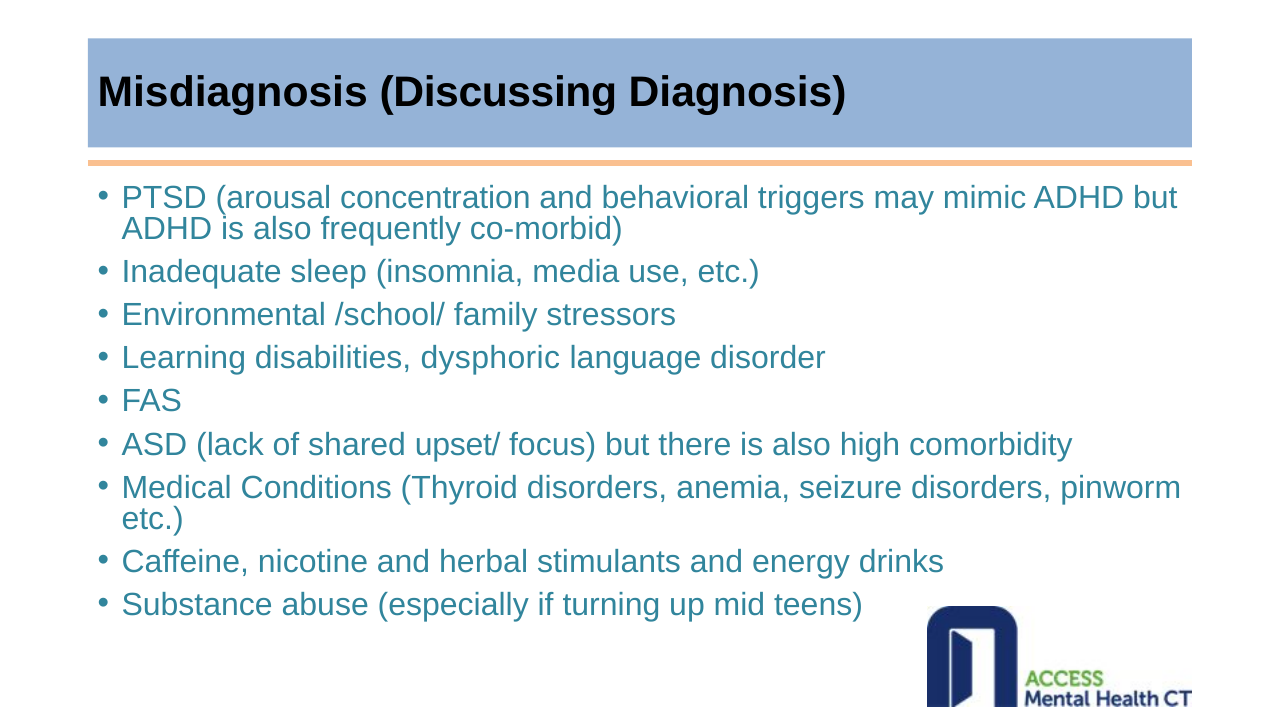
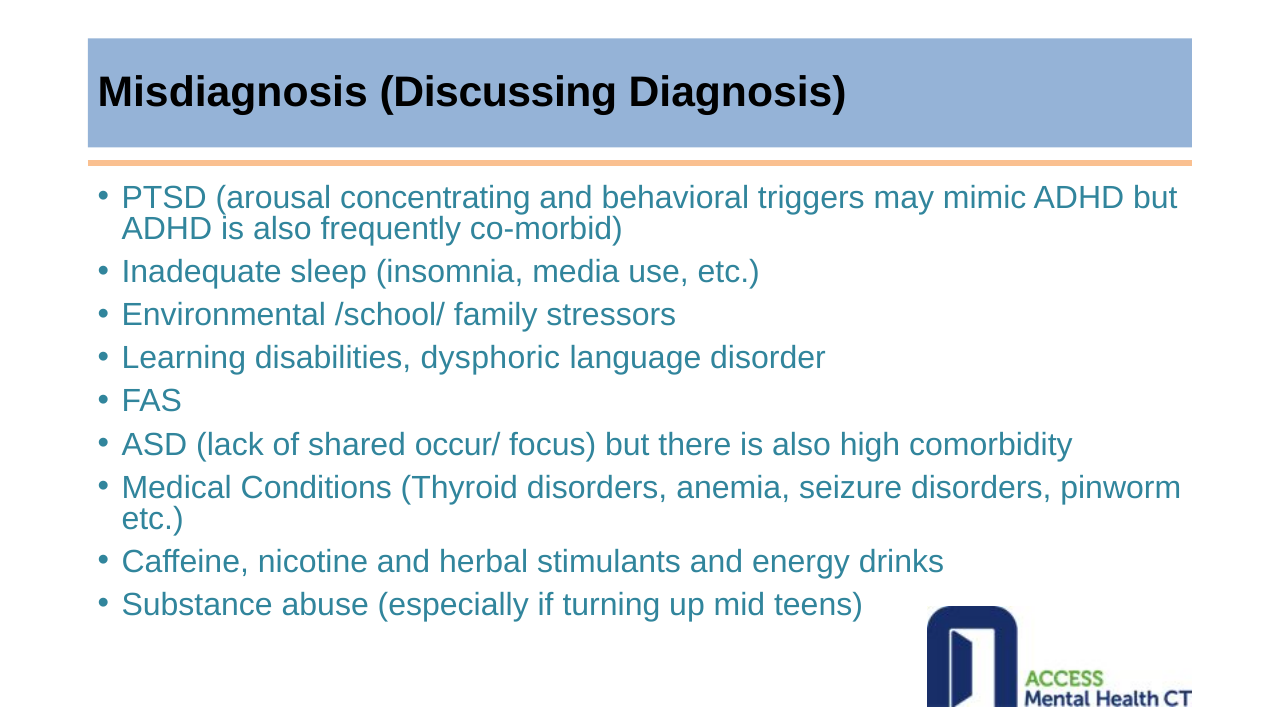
concentration: concentration -> concentrating
upset/: upset/ -> occur/
